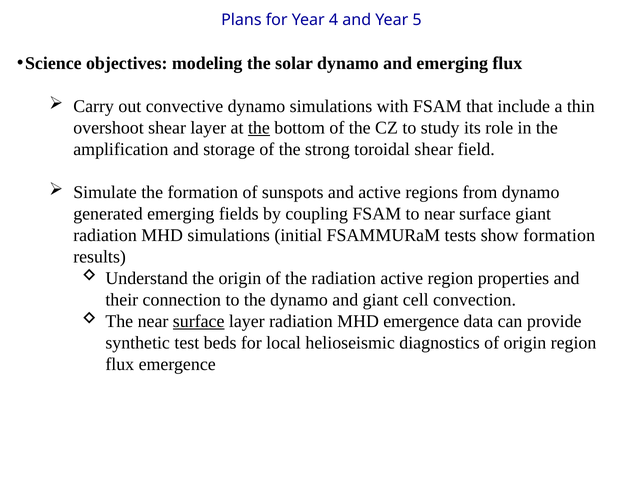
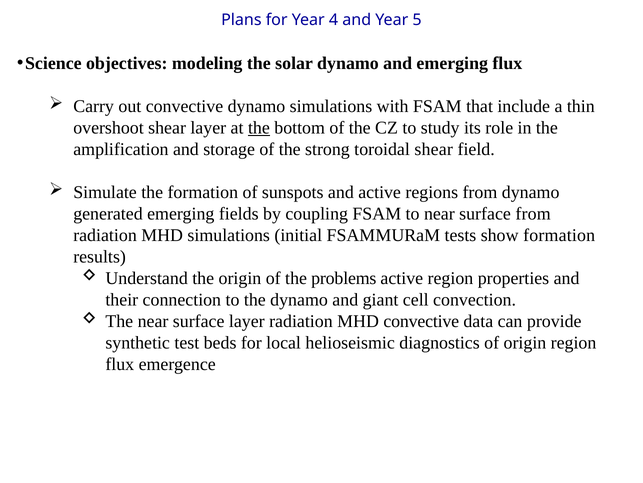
surface giant: giant -> from
the radiation: radiation -> problems
surface at (199, 321) underline: present -> none
MHD emergence: emergence -> convective
